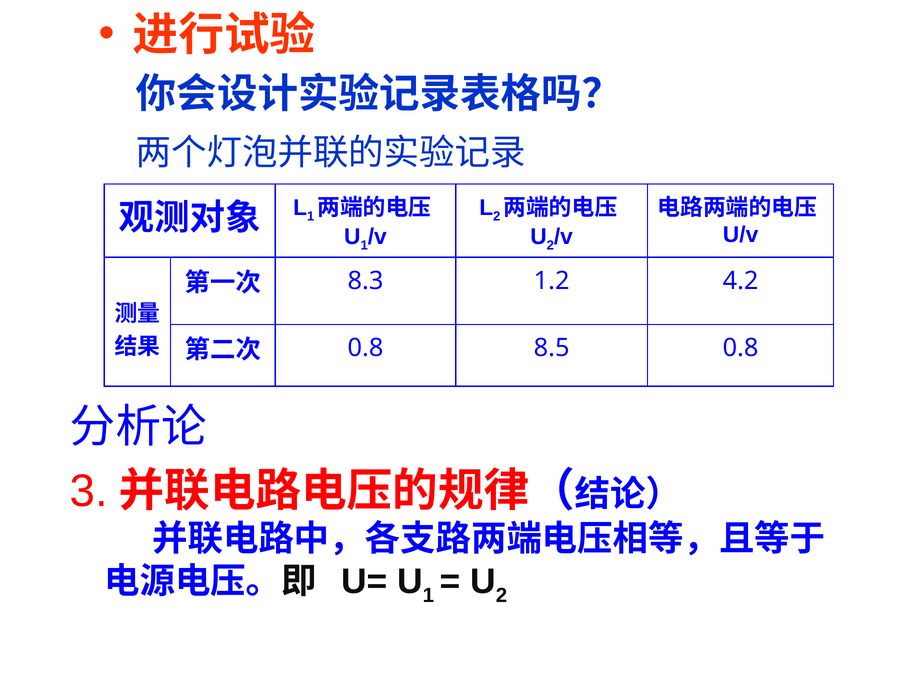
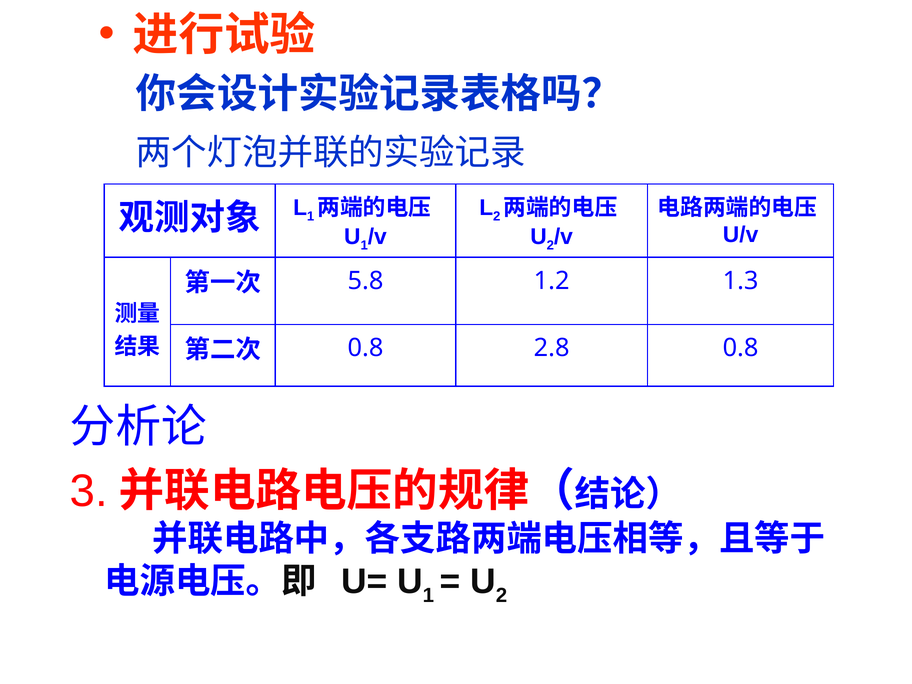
8.3: 8.3 -> 5.8
4.2: 4.2 -> 1.3
8.5: 8.5 -> 2.8
